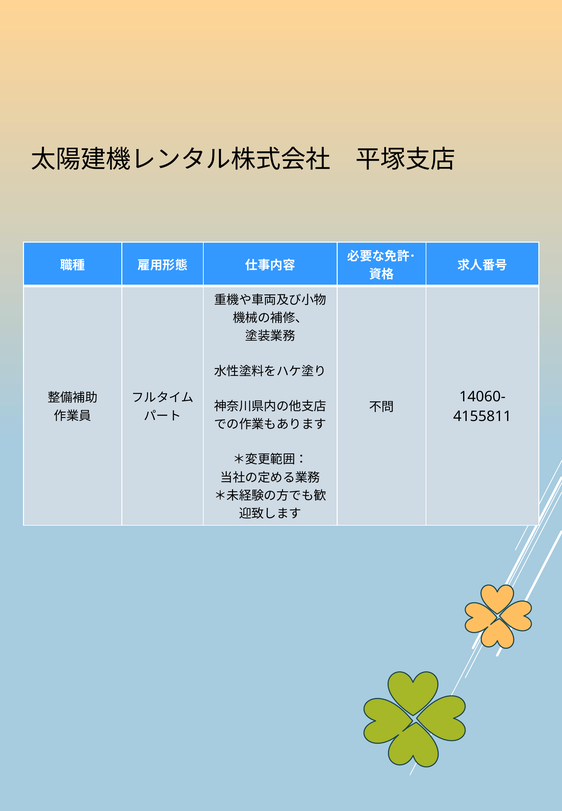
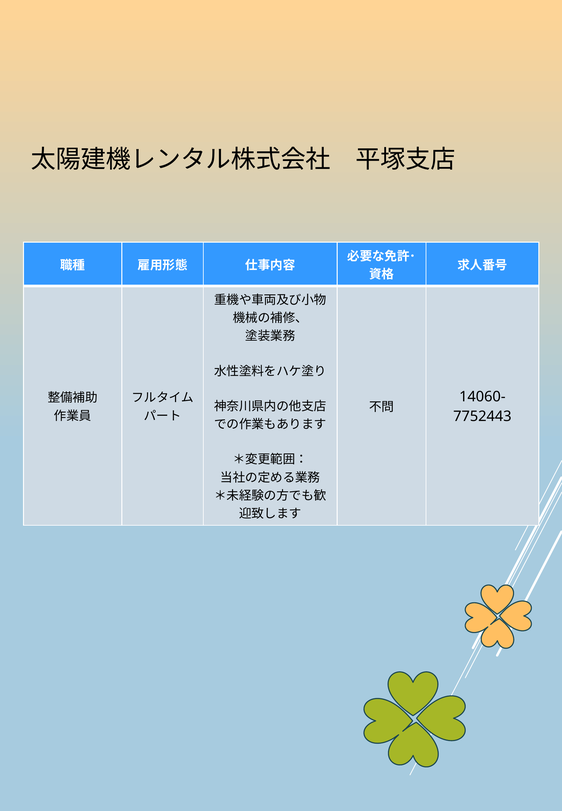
4155811: 4155811 -> 7752443
